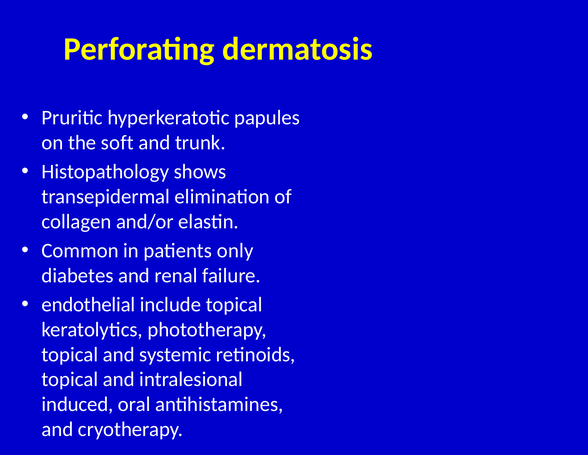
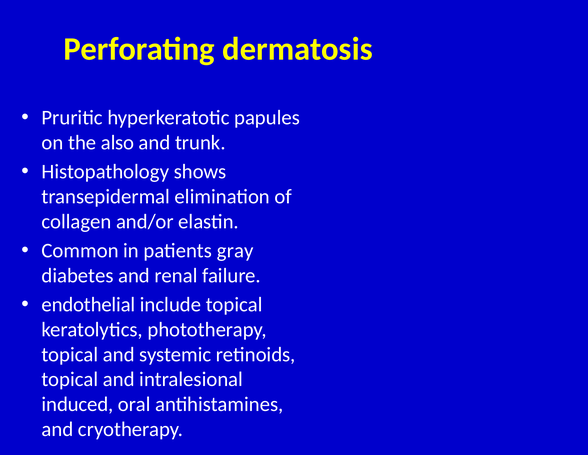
soft: soft -> also
only: only -> gray
